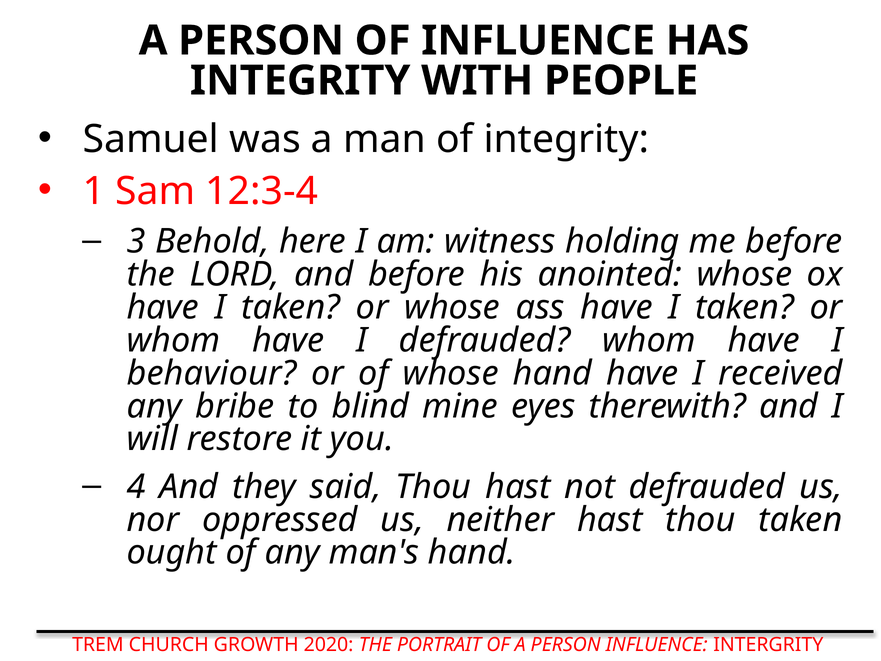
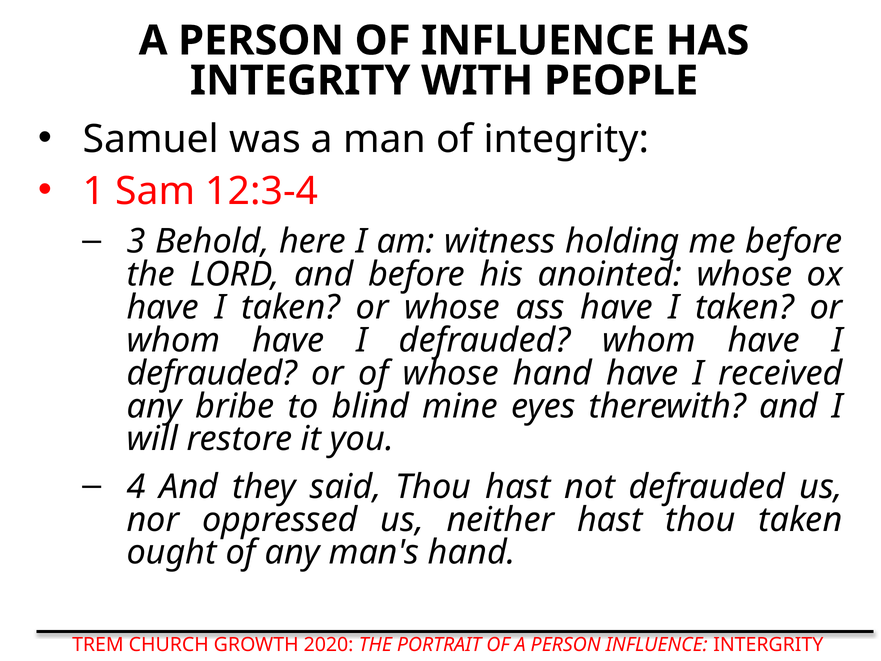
behaviour at (212, 373): behaviour -> defrauded
